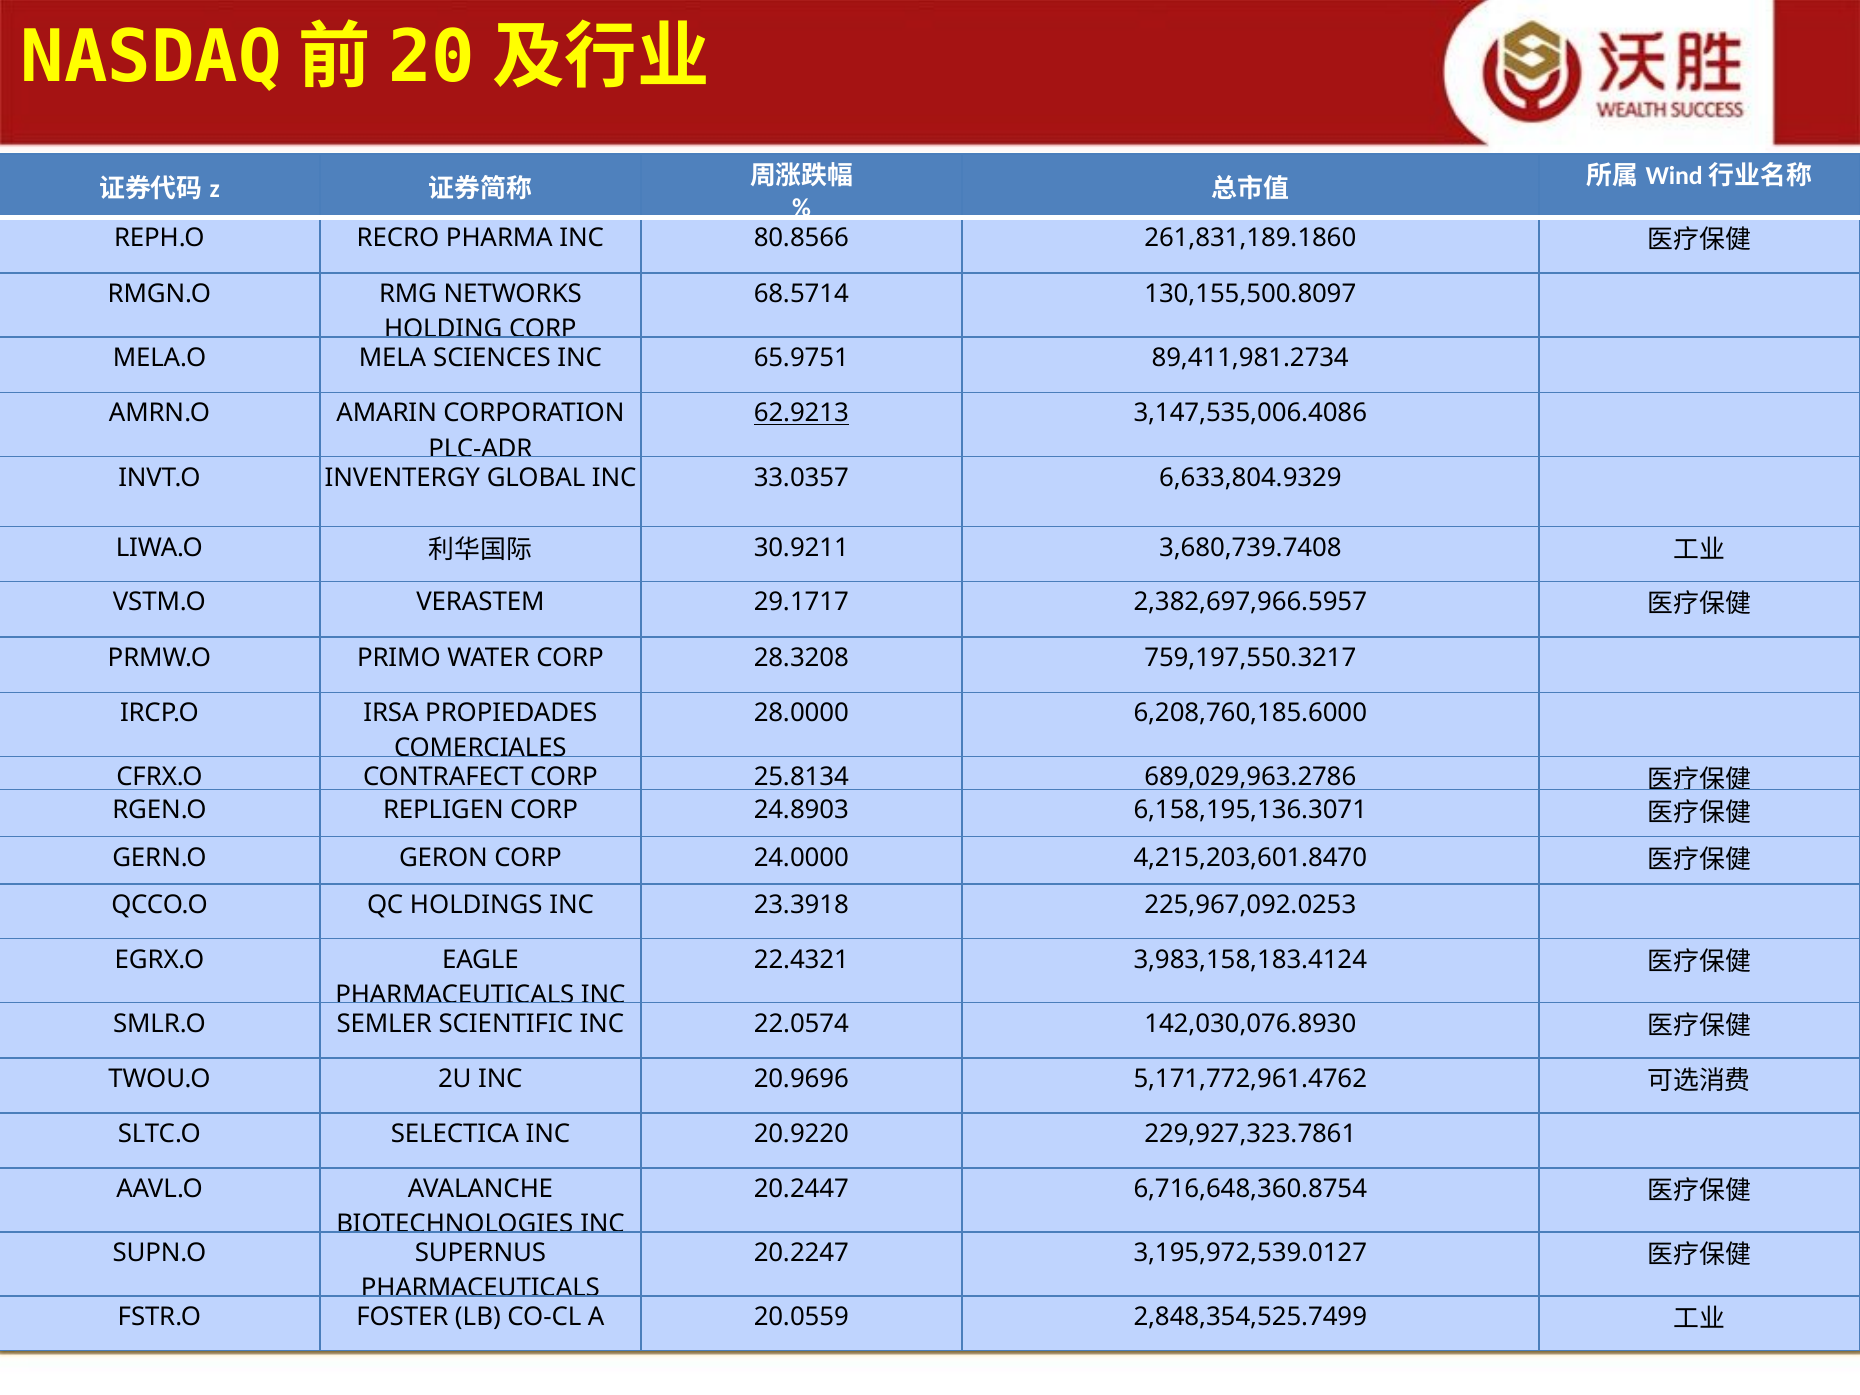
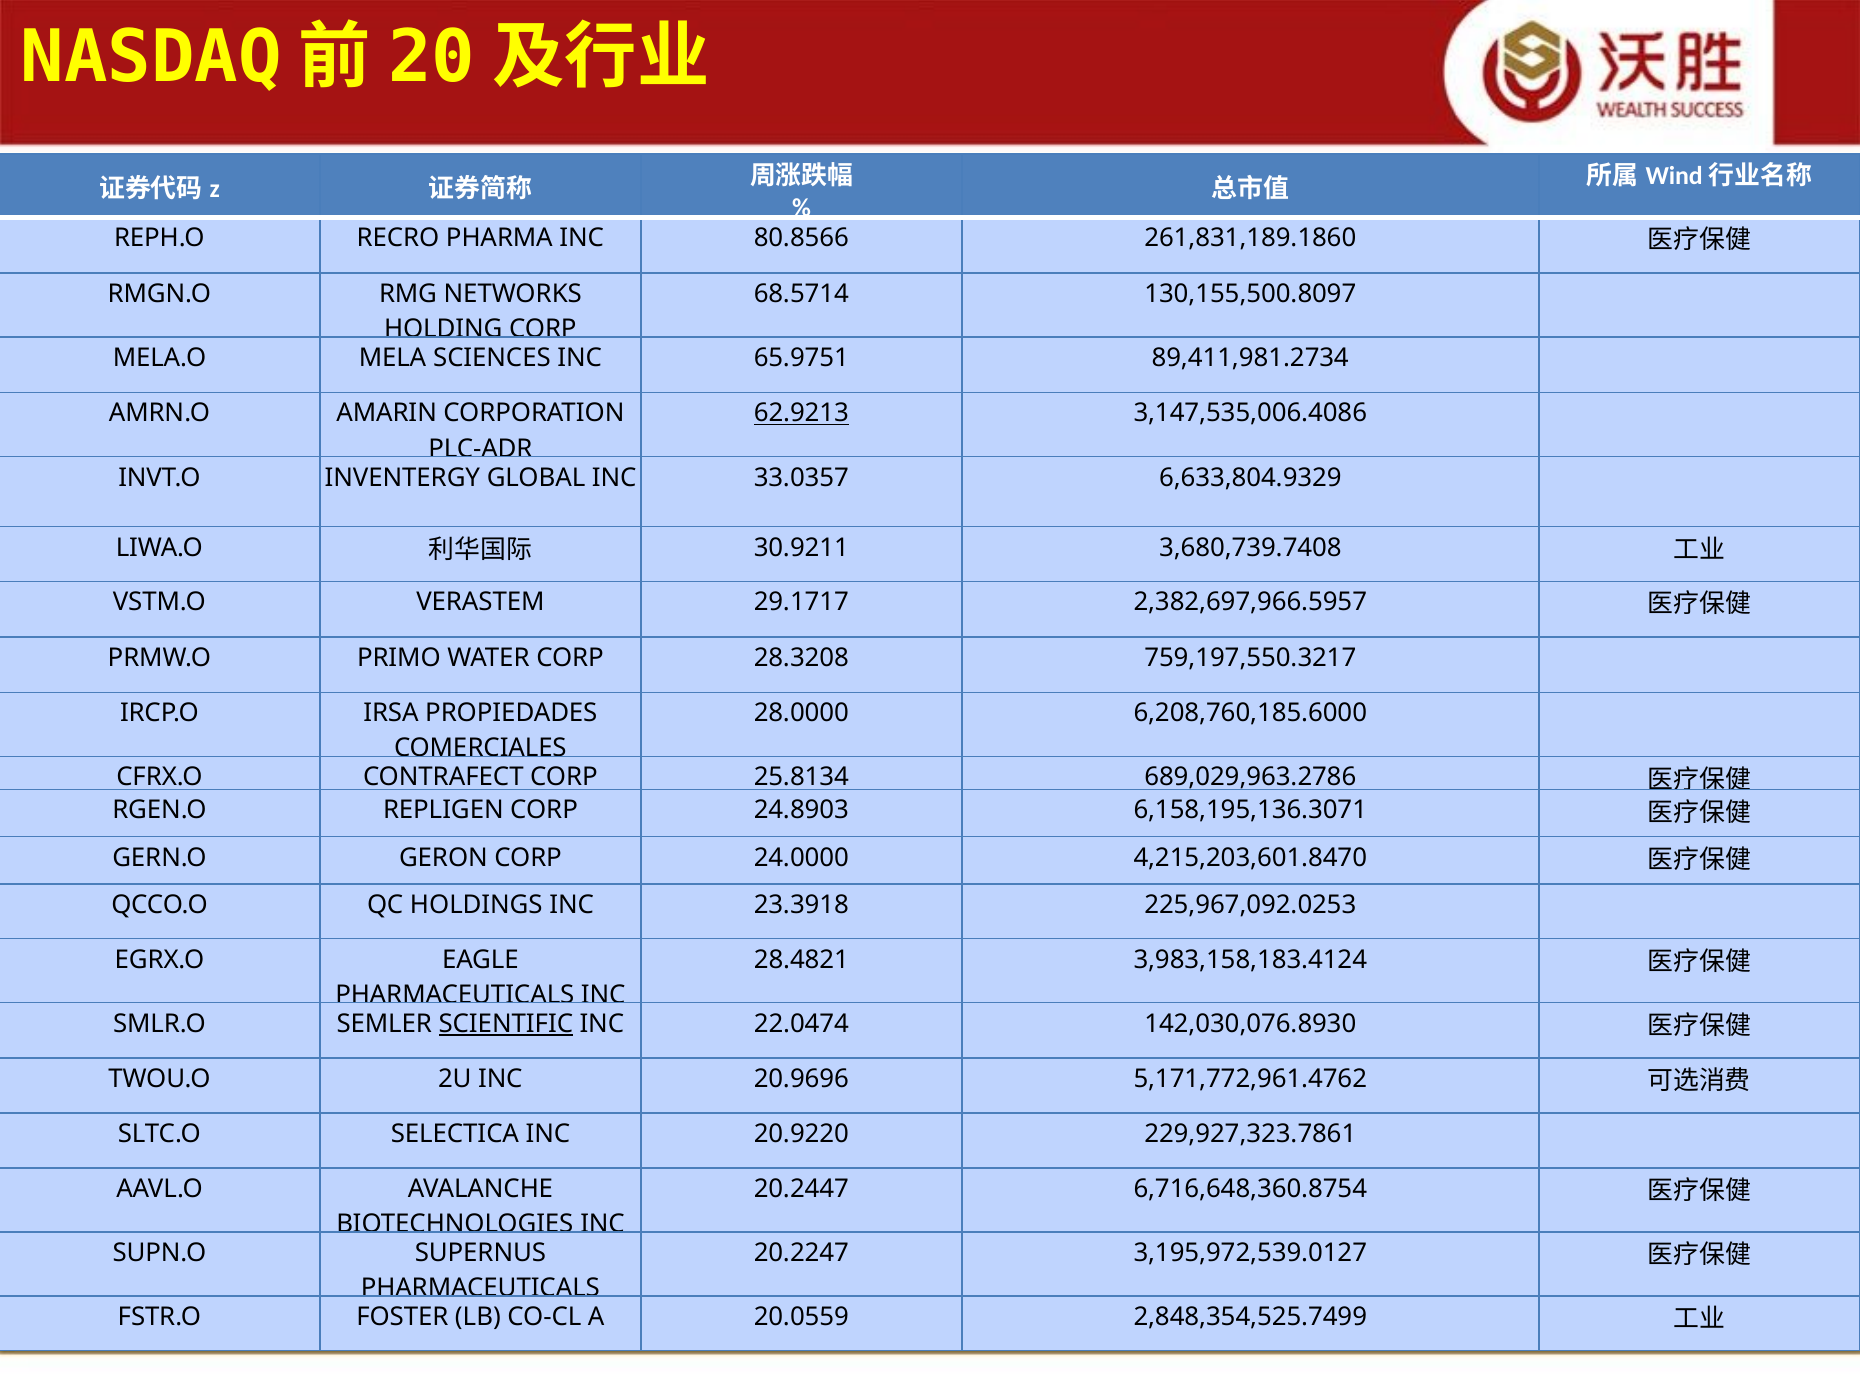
22.4321: 22.4321 -> 28.4821
SCIENTIFIC underline: none -> present
22.0574: 22.0574 -> 22.0474
